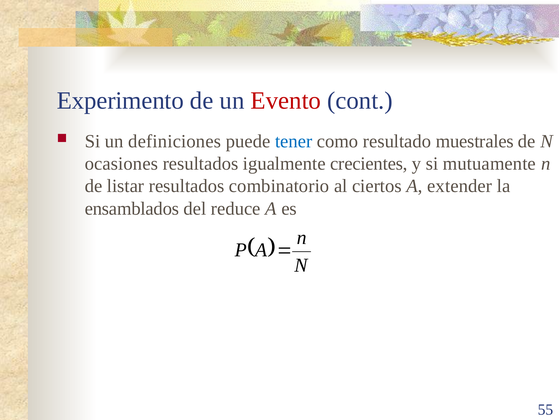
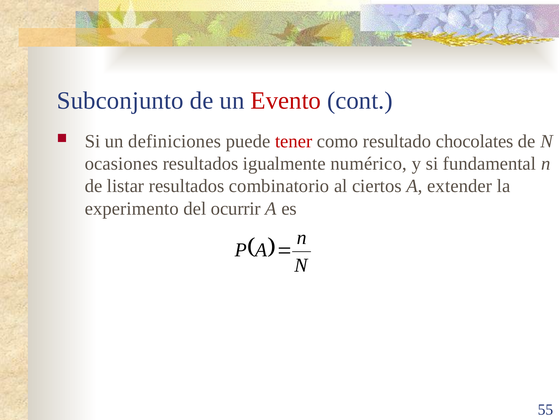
Experimento: Experimento -> Subconjunto
tener colour: blue -> red
muestrales: muestrales -> chocolates
crecientes: crecientes -> numérico
mutuamente: mutuamente -> fundamental
ensamblados: ensamblados -> experimento
reduce: reduce -> ocurrir
